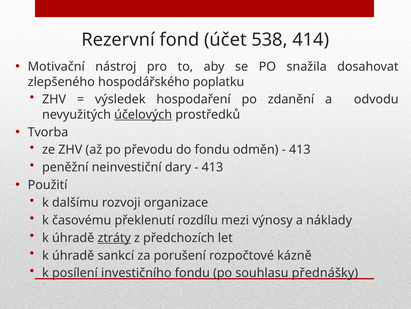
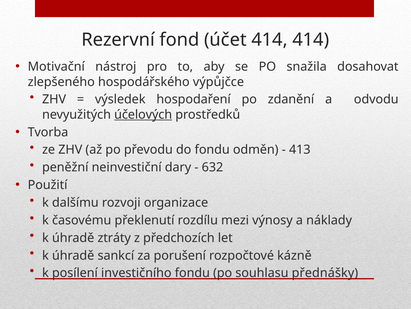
účet 538: 538 -> 414
poplatku: poplatku -> výpůjčce
413 at (212, 167): 413 -> 632
ztráty underline: present -> none
